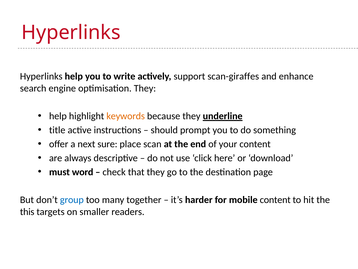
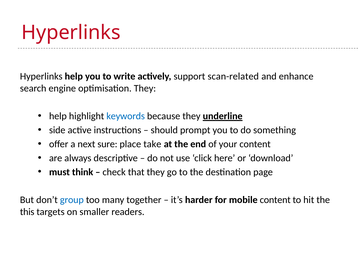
scan-giraffes: scan-giraffes -> scan-related
keywords colour: orange -> blue
title: title -> side
scan: scan -> take
word: word -> think
